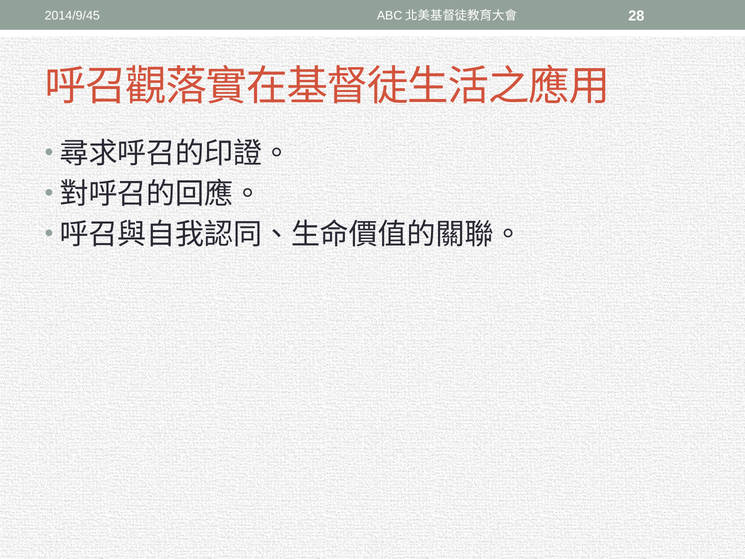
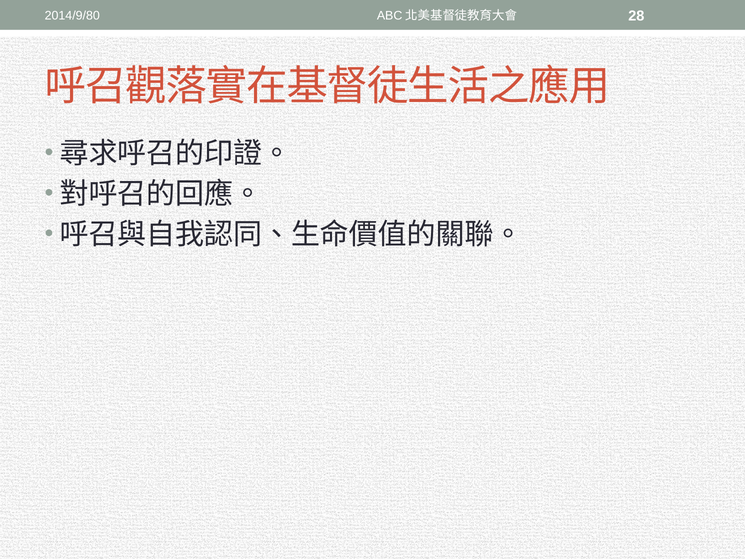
2014/9/45: 2014/9/45 -> 2014/9/80
